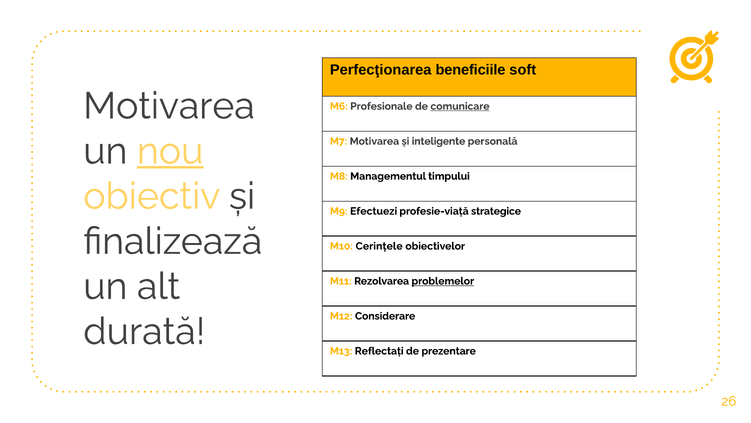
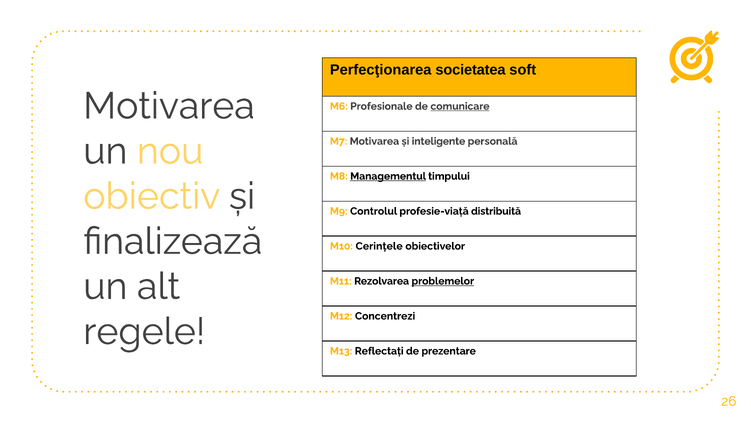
beneficiile: beneficiile -> societatea
nou underline: present -> none
Managementul underline: none -> present
Efectuezi: Efectuezi -> Controlul
strategice: strategice -> distribuită
Considerare: Considerare -> Concentrezi
durată: durată -> regele
